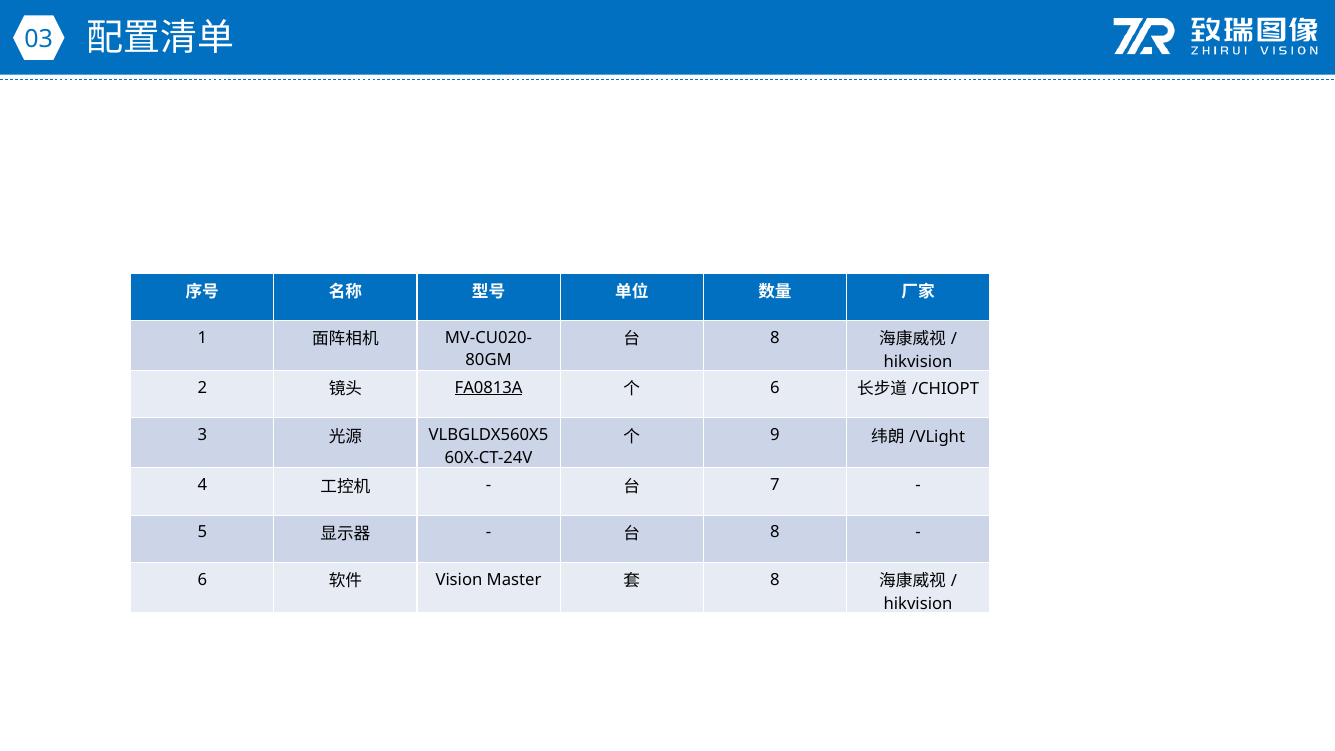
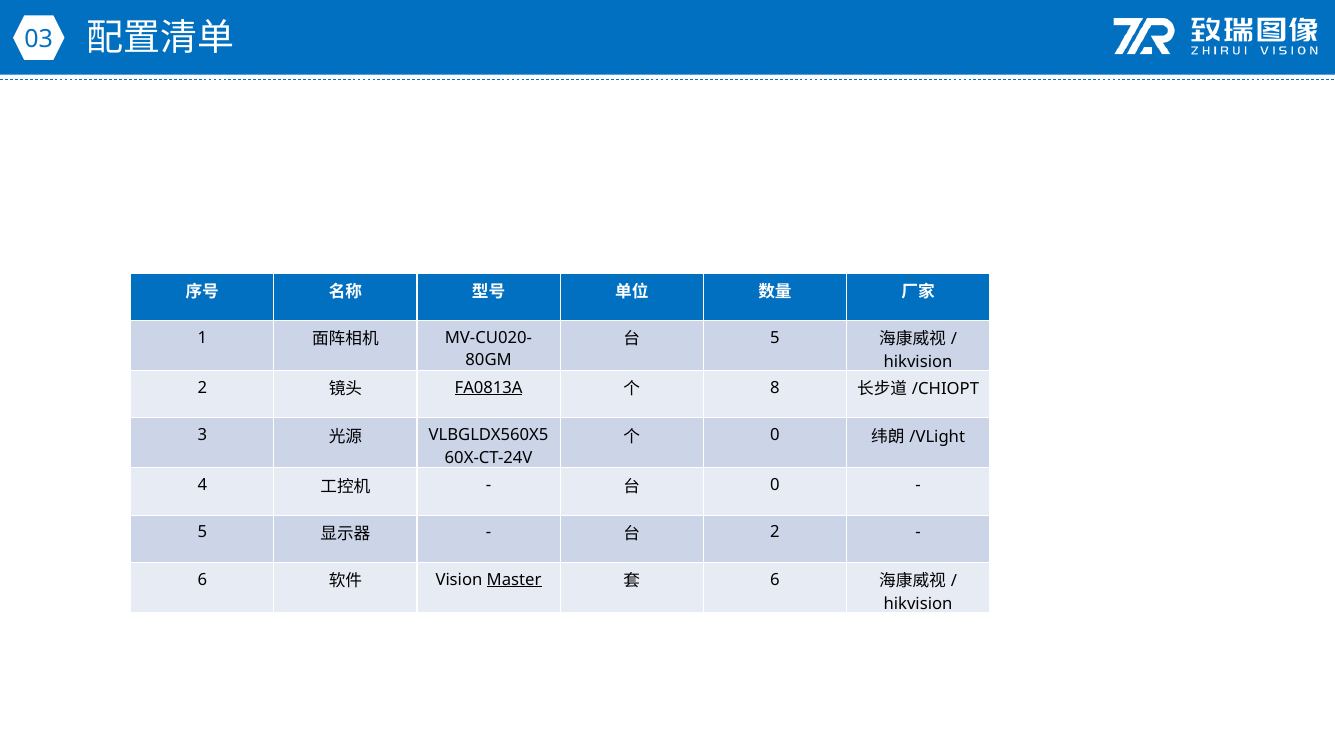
8 at (775, 338): 8 -> 5
6 at (775, 388): 6 -> 8
9 at (775, 435): 9 -> 0
7 at (775, 485): 7 -> 0
8 at (775, 532): 8 -> 2
Master underline: none -> present
8 at (775, 580): 8 -> 6
